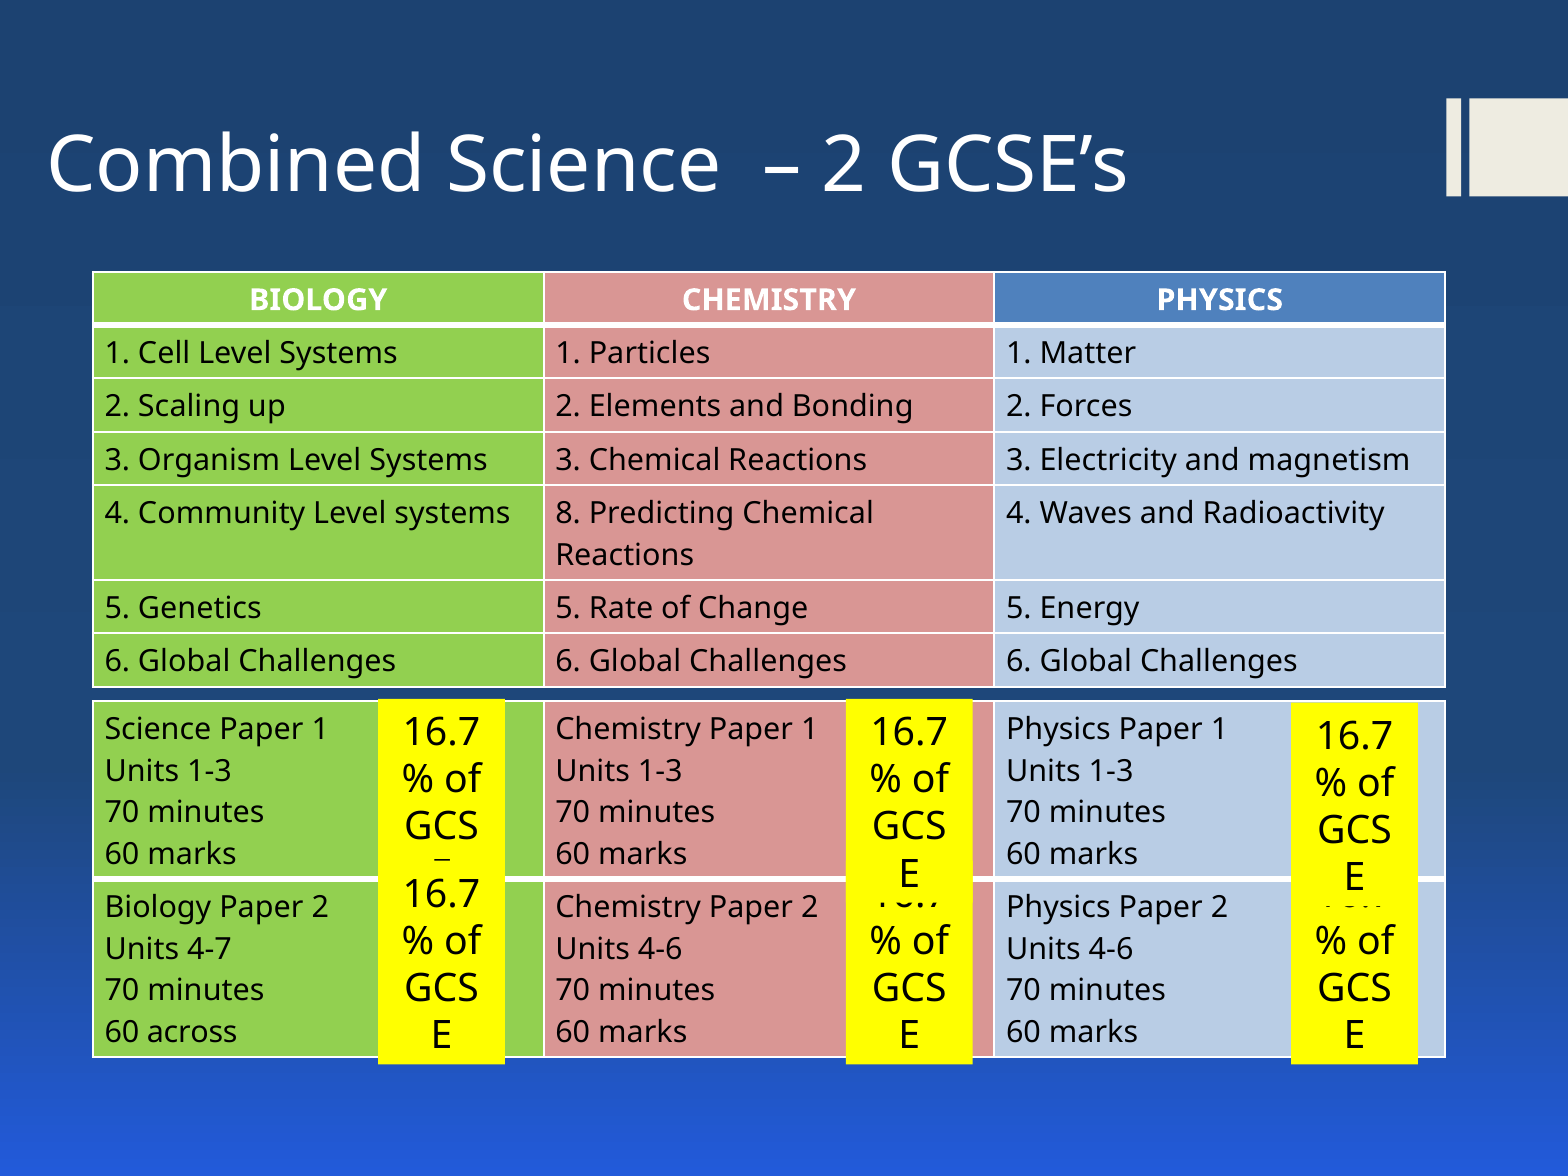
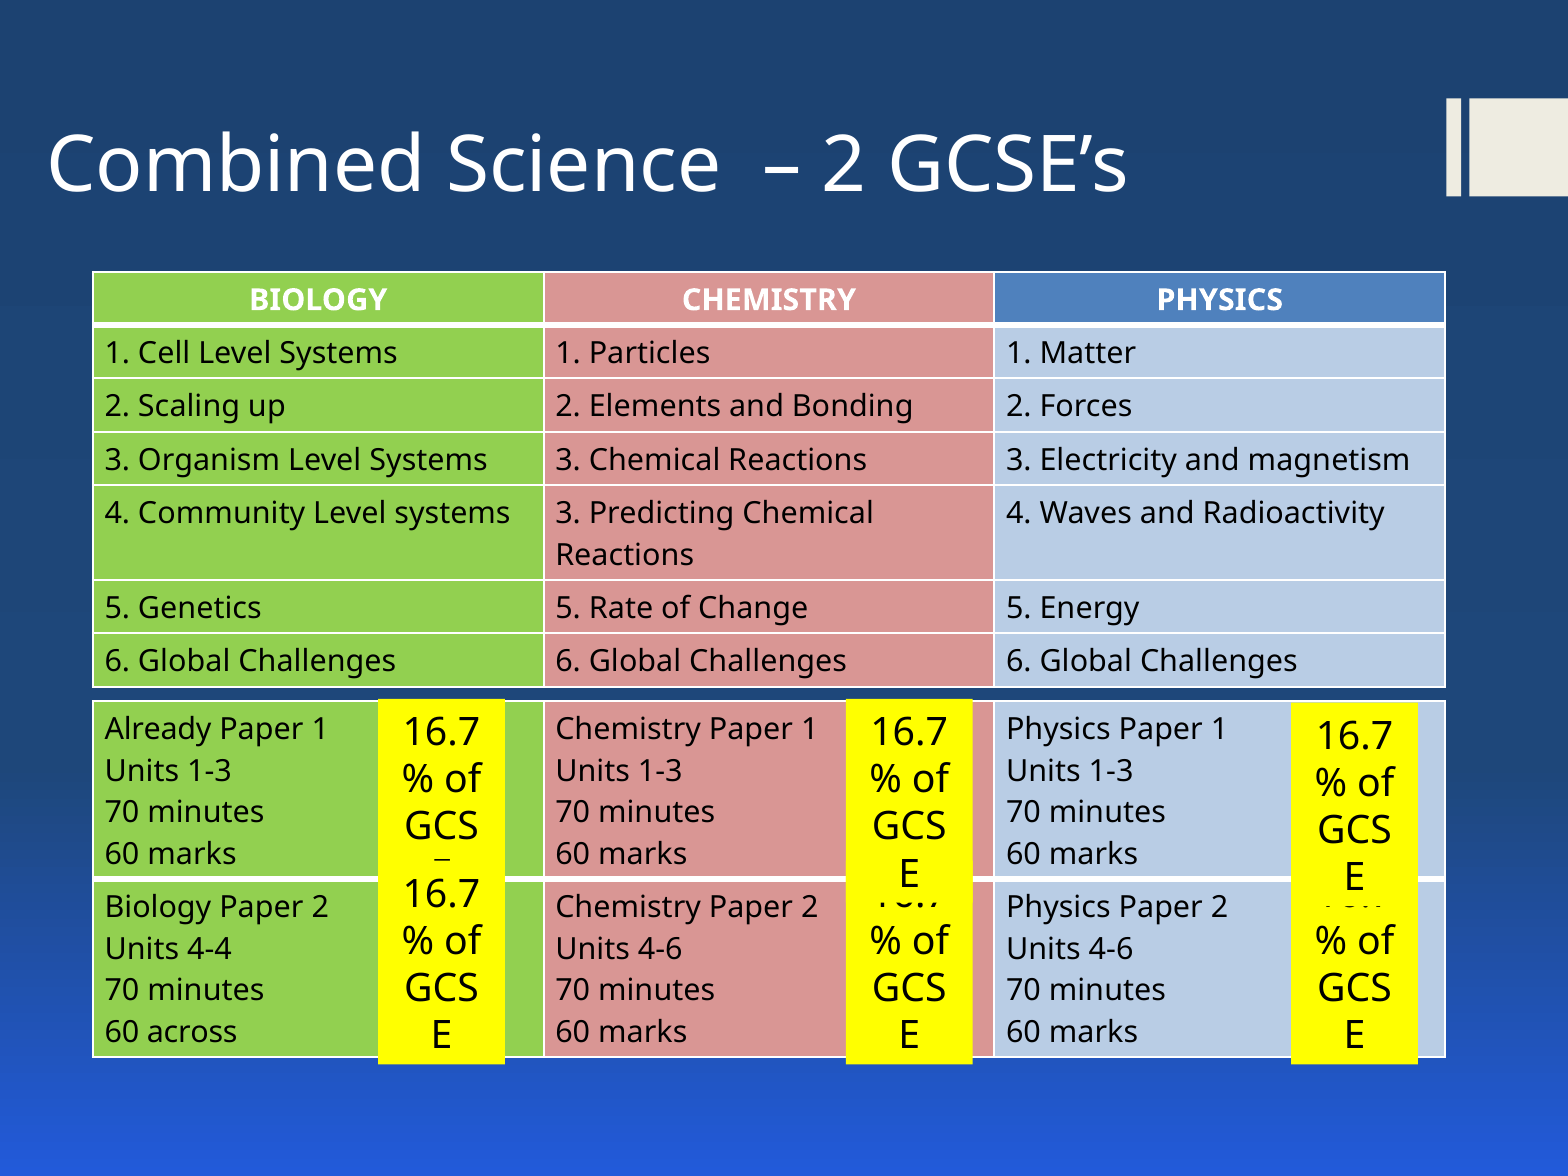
Community Level systems 8: 8 -> 3
Science at (158, 729): Science -> Already
4-7: 4-7 -> 4-4
